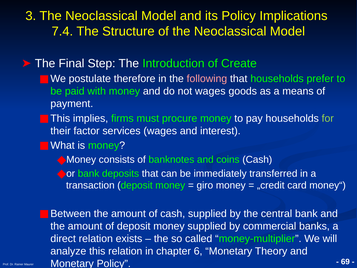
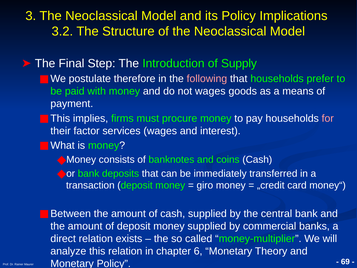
7.4: 7.4 -> 3.2
Create: Create -> Supply
for colour: light green -> pink
